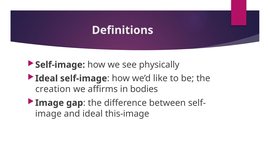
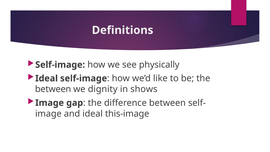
creation at (53, 89): creation -> between
affirms: affirms -> dignity
bodies: bodies -> shows
